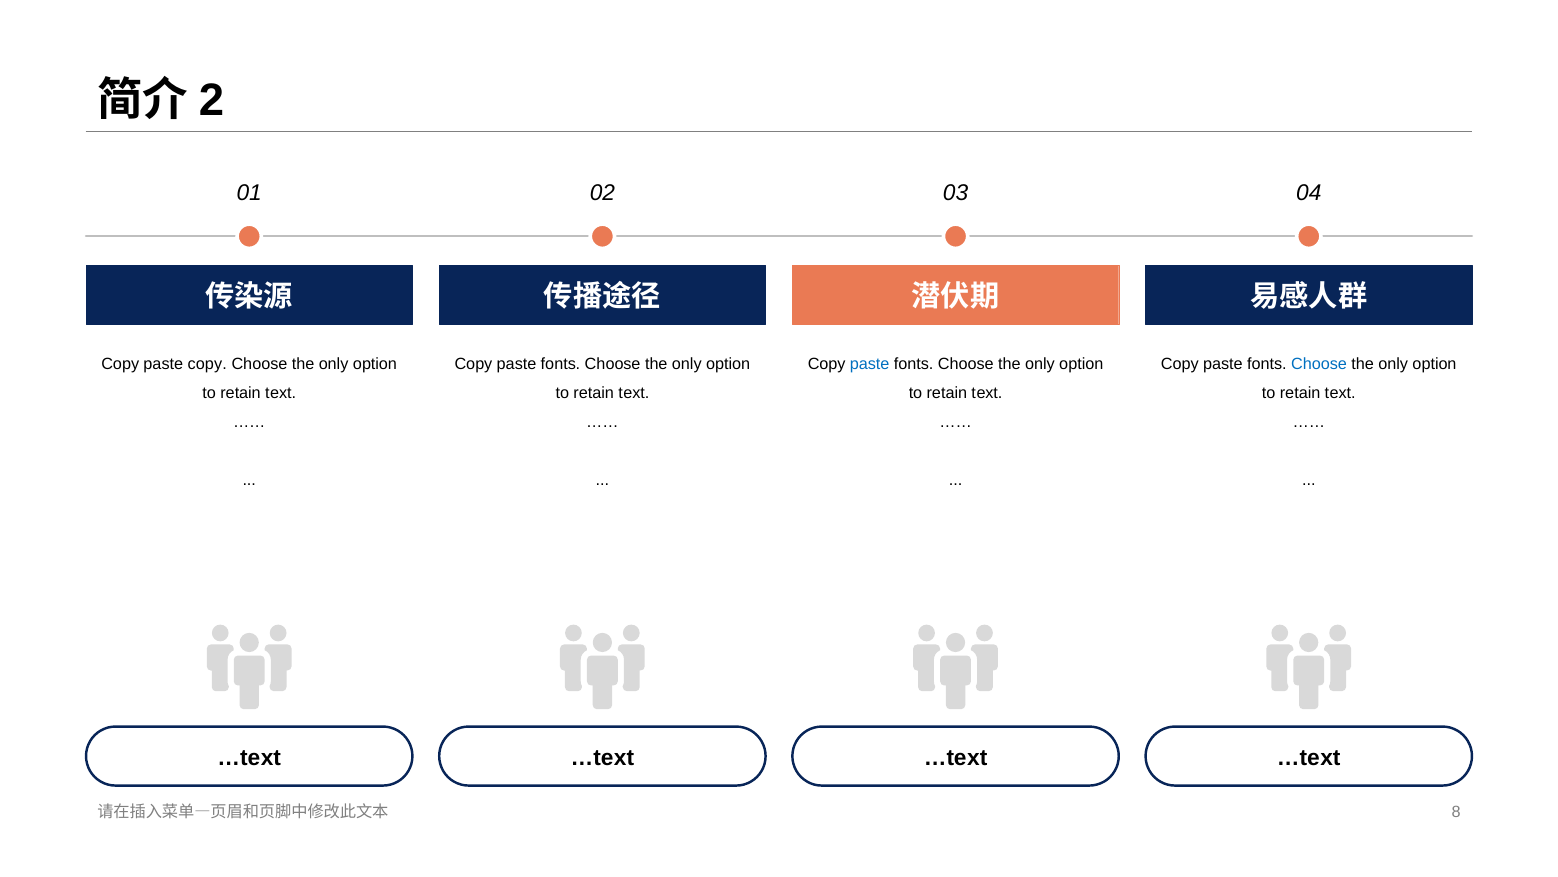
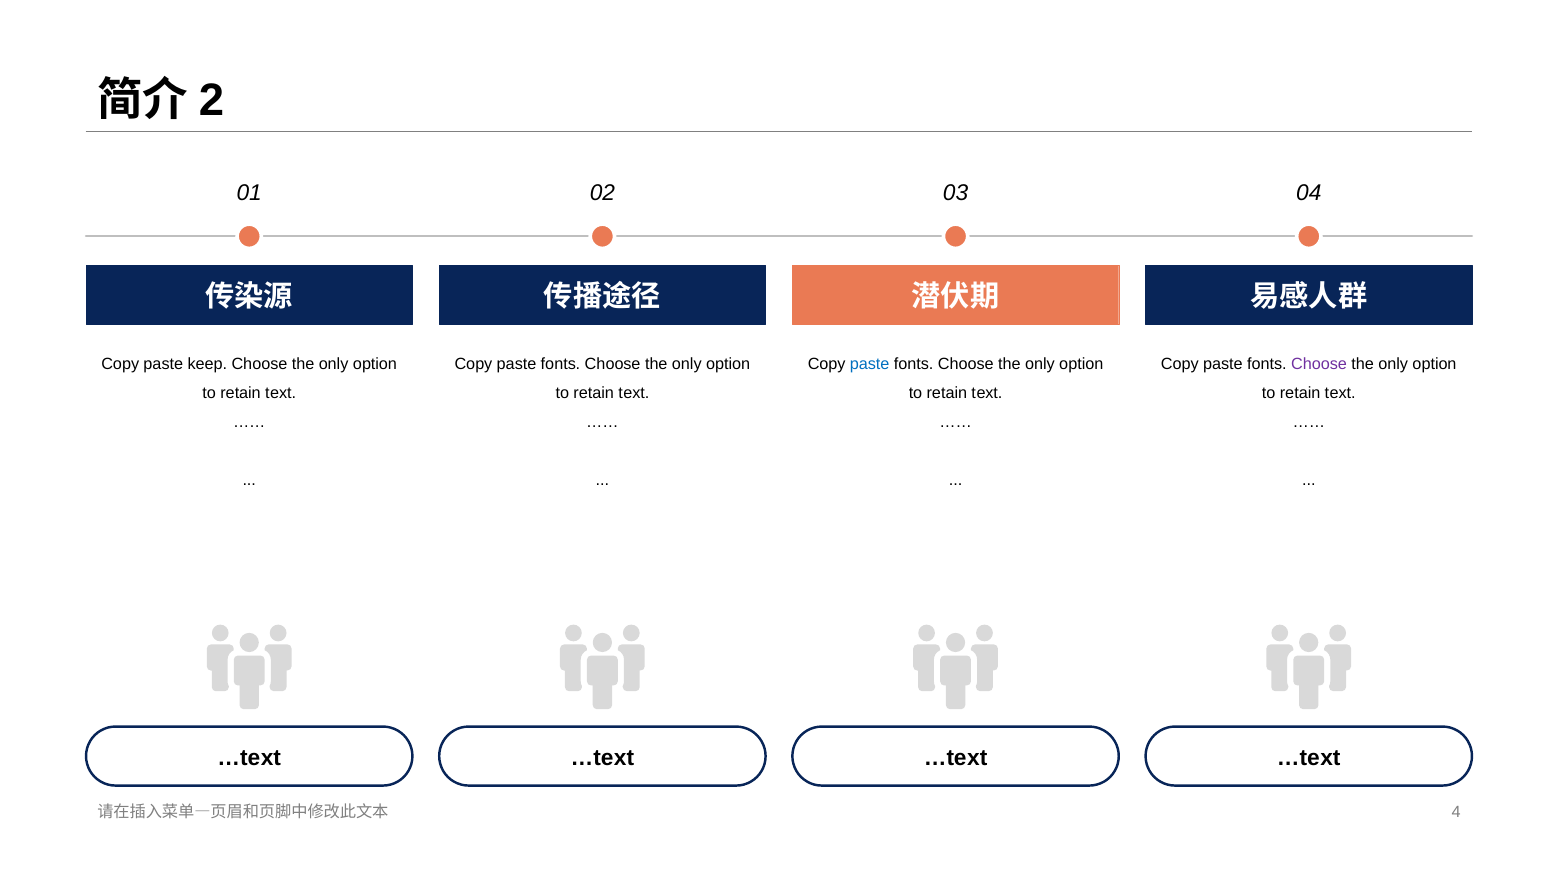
paste copy: copy -> keep
Choose at (1319, 363) colour: blue -> purple
8: 8 -> 4
